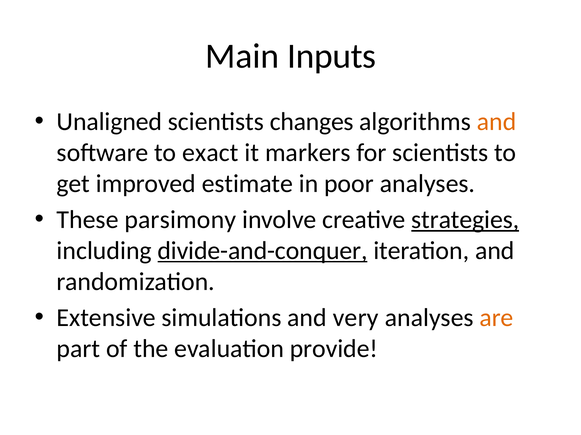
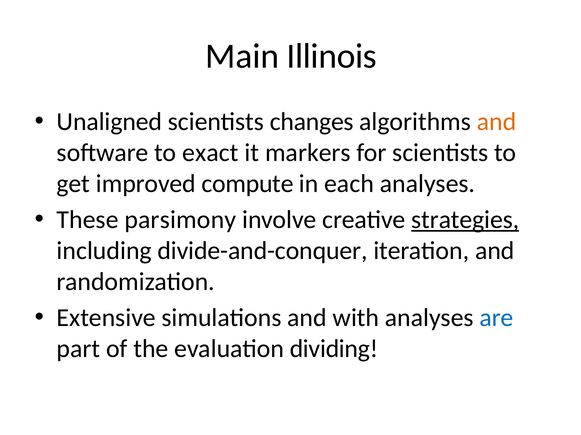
Inputs: Inputs -> Illinois
estimate: estimate -> compute
poor: poor -> each
divide-and-conquer underline: present -> none
very: very -> with
are colour: orange -> blue
provide: provide -> dividing
